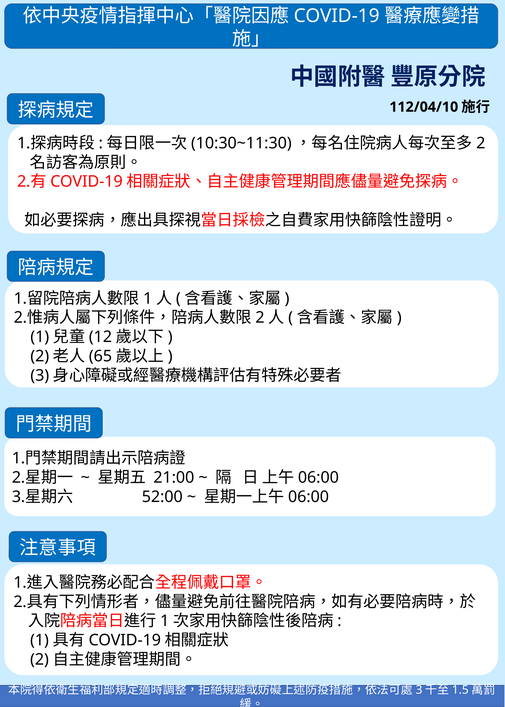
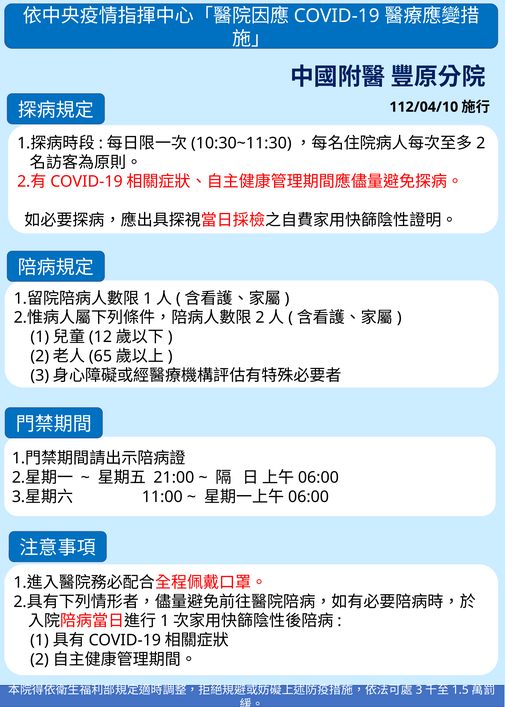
52:00: 52:00 -> 11:00
